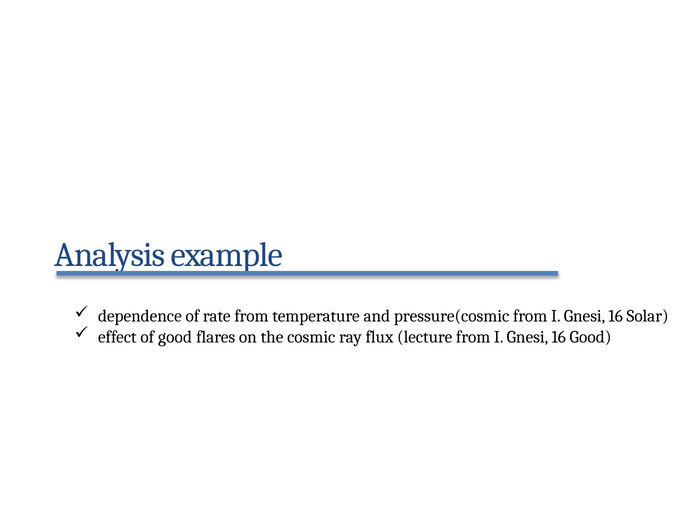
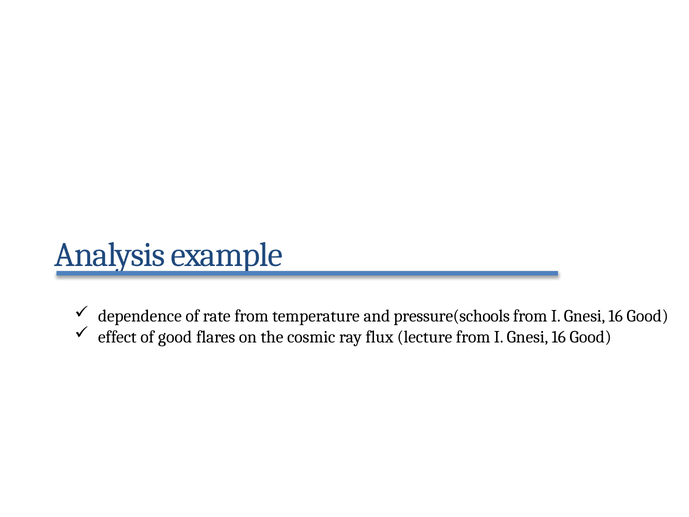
pressure(cosmic: pressure(cosmic -> pressure(schools
Solar at (648, 316): Solar -> Good
